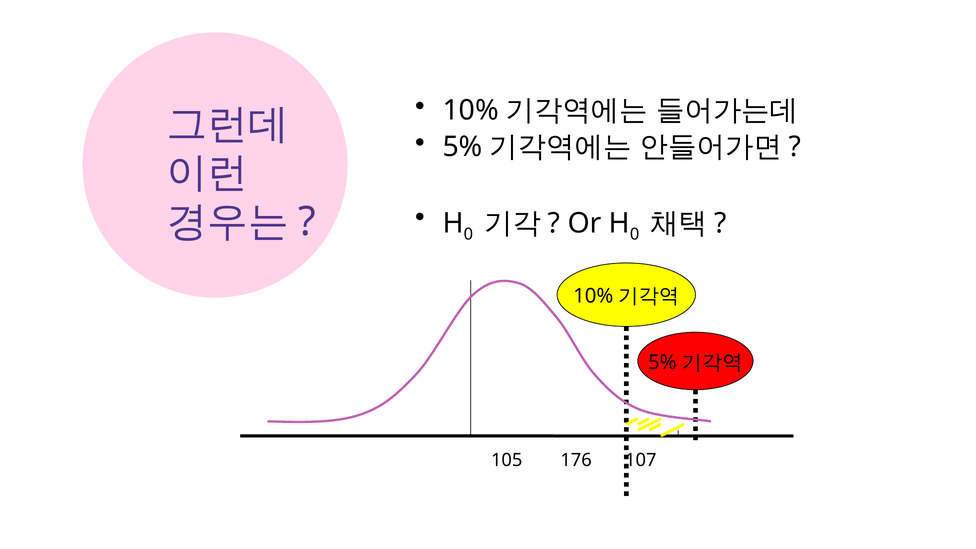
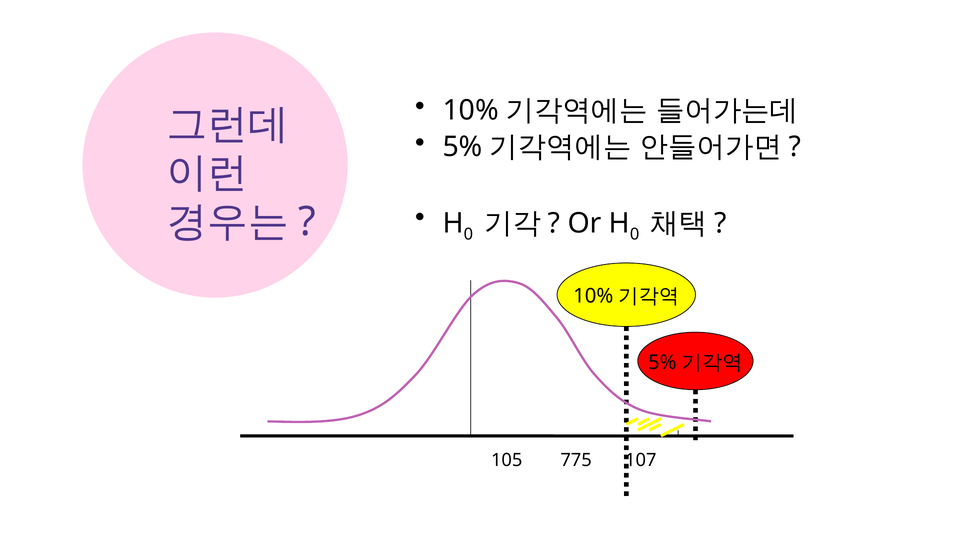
176: 176 -> 775
